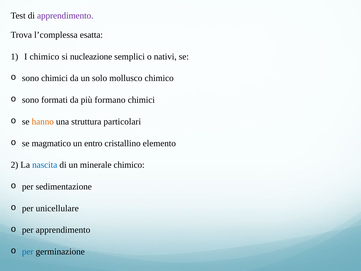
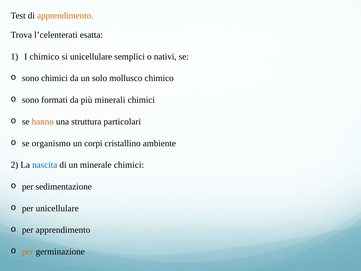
apprendimento at (65, 16) colour: purple -> orange
l’complessa: l’complessa -> l’celenterati
si nucleazione: nucleazione -> unicellulare
formano: formano -> minerali
magmatico: magmatico -> organismo
entro: entro -> corpi
elemento: elemento -> ambiente
minerale chimico: chimico -> chimici
per at (28, 251) colour: blue -> orange
